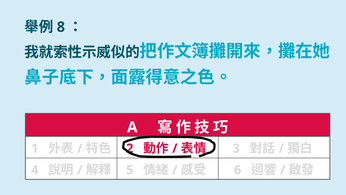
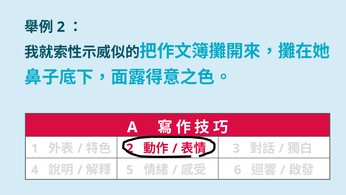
8 at (61, 27): 8 -> 2
